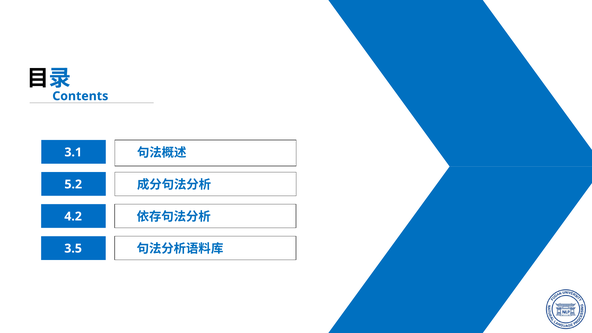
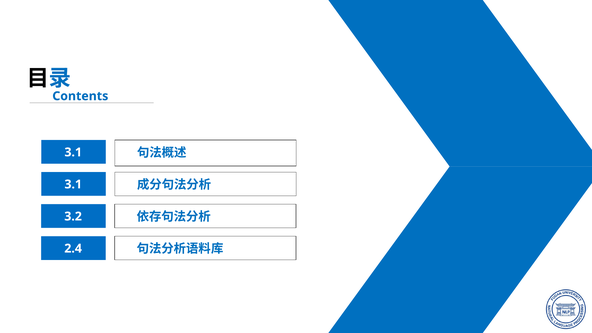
5.2 at (73, 184): 5.2 -> 3.1
4.2: 4.2 -> 3.2
3.5: 3.5 -> 2.4
